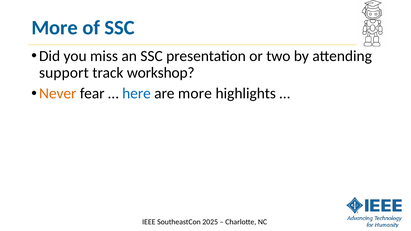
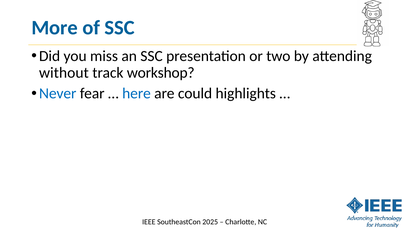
support: support -> without
Never colour: orange -> blue
are more: more -> could
